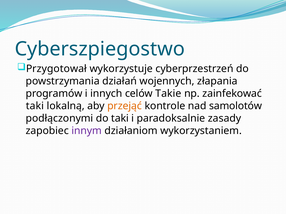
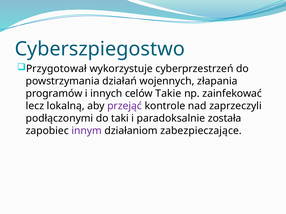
taki at (35, 106): taki -> lecz
przejąć colour: orange -> purple
samolotów: samolotów -> zaprzeczyli
zasady: zasady -> została
wykorzystaniem: wykorzystaniem -> zabezpieczające
